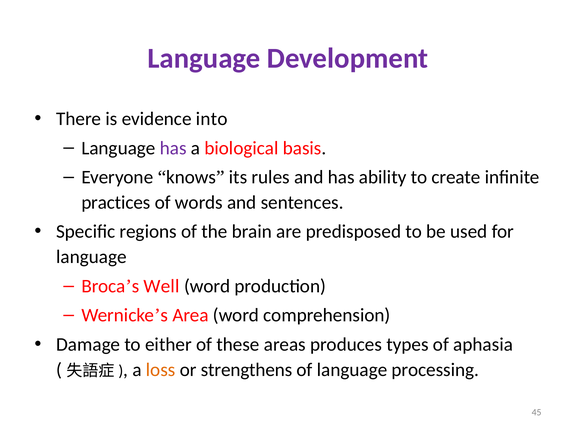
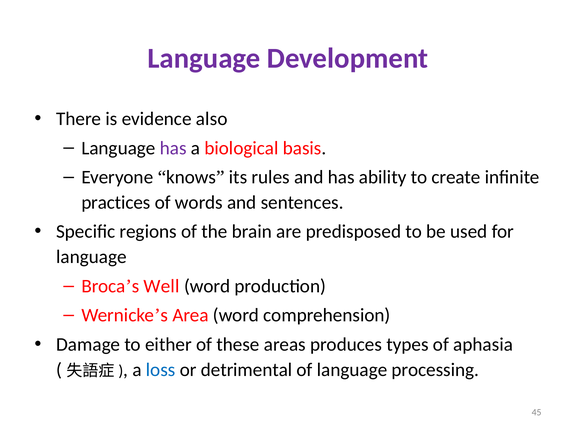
into: into -> also
loss colour: orange -> blue
strengthens: strengthens -> detrimental
